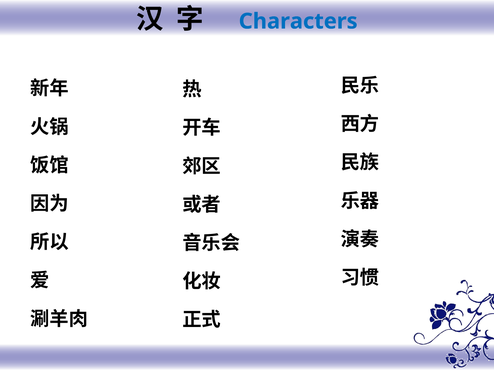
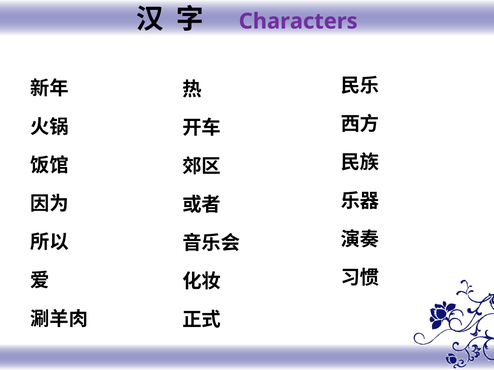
Characters colour: blue -> purple
